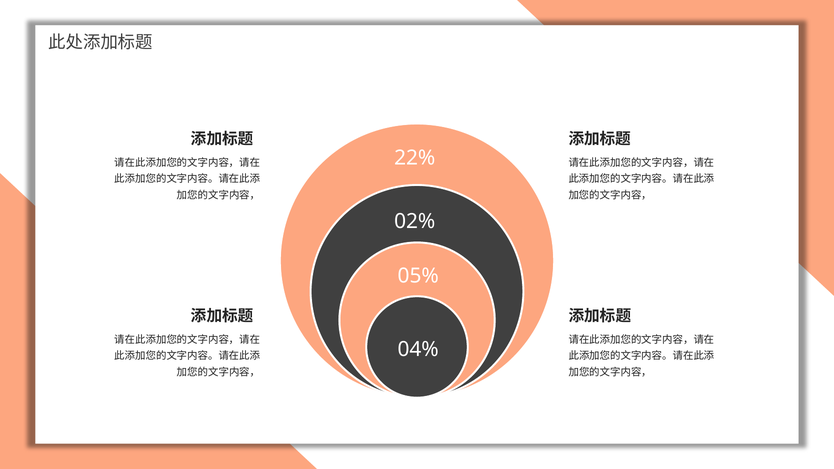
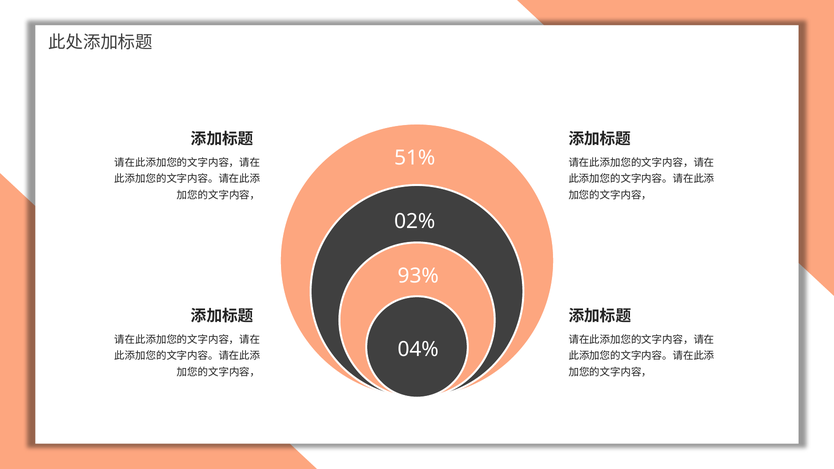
22%: 22% -> 51%
05%: 05% -> 93%
